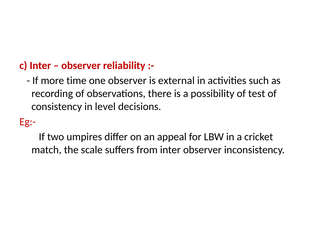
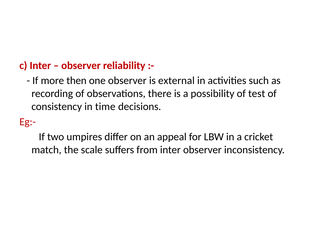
time: time -> then
level: level -> time
